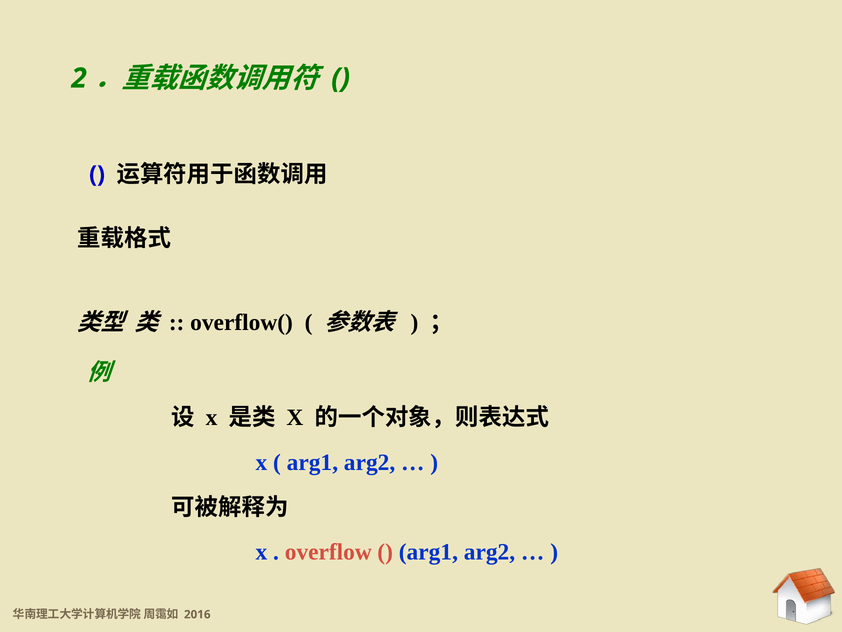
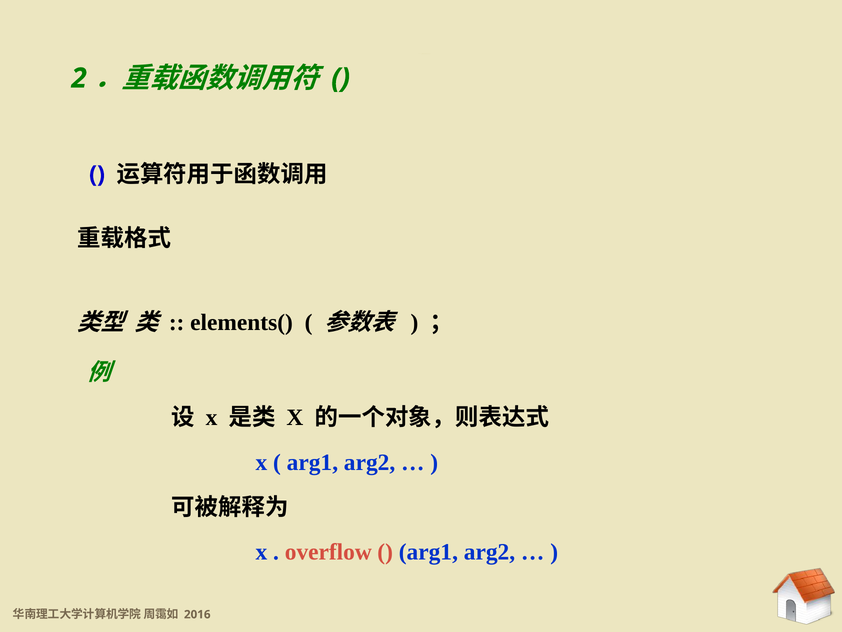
overflow(: overflow( -> elements(
